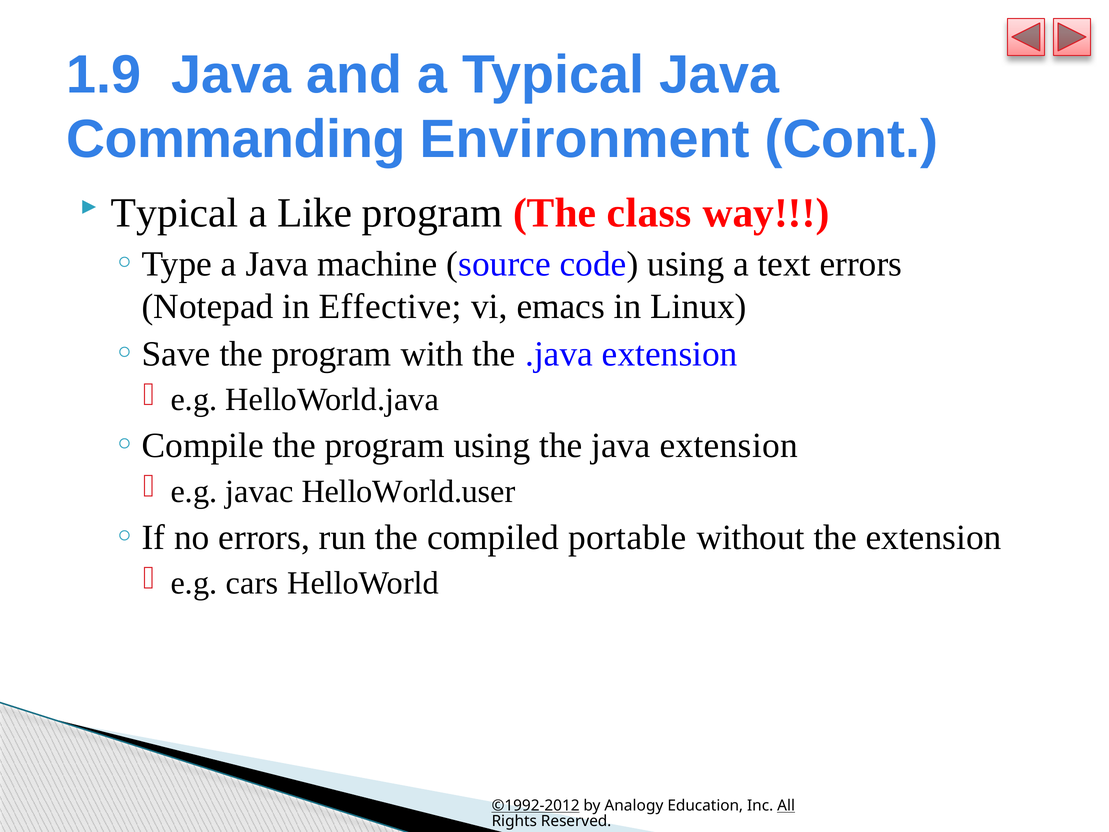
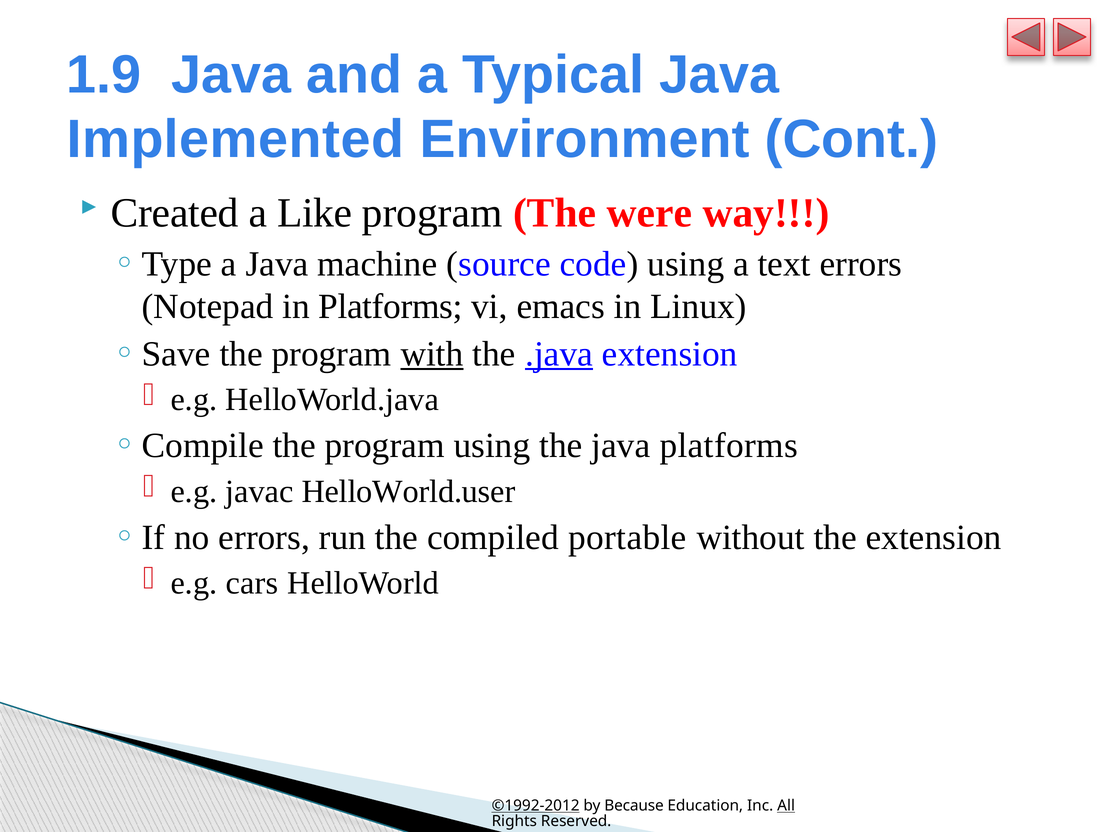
Commanding: Commanding -> Implemented
Typical at (175, 213): Typical -> Created
class: class -> were
in Effective: Effective -> Platforms
with underline: none -> present
.java underline: none -> present
java extension: extension -> platforms
Analogy: Analogy -> Because
